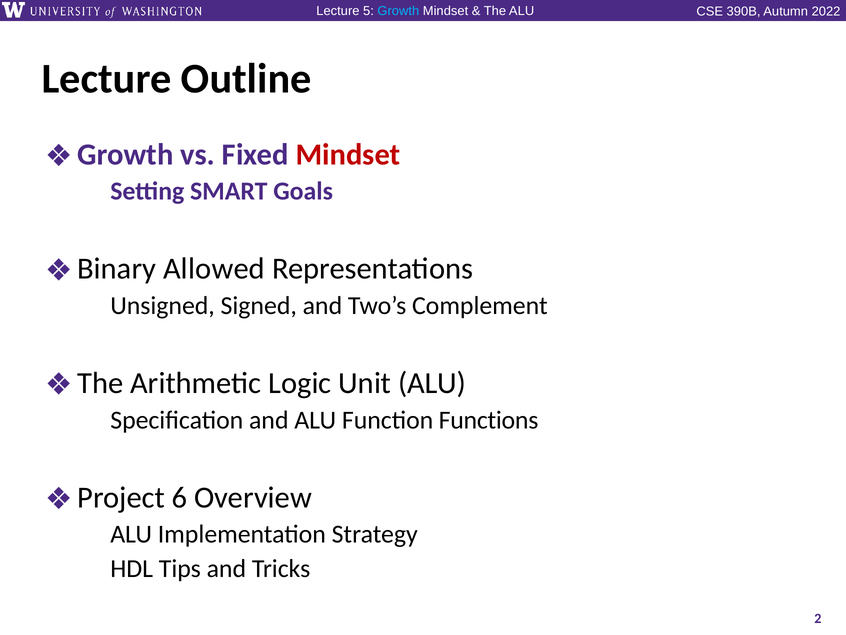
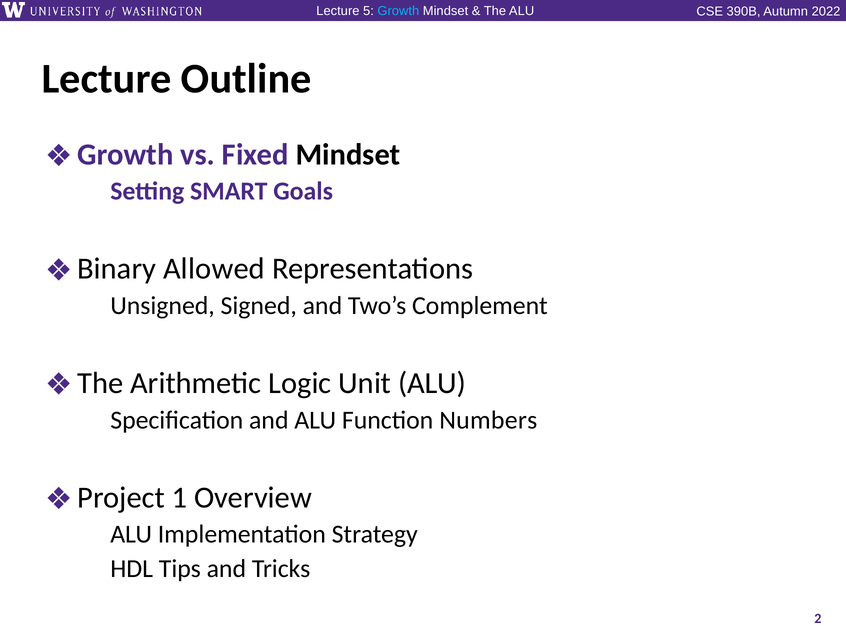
Mindset at (348, 154) colour: red -> black
Functions: Functions -> Numbers
6: 6 -> 1
